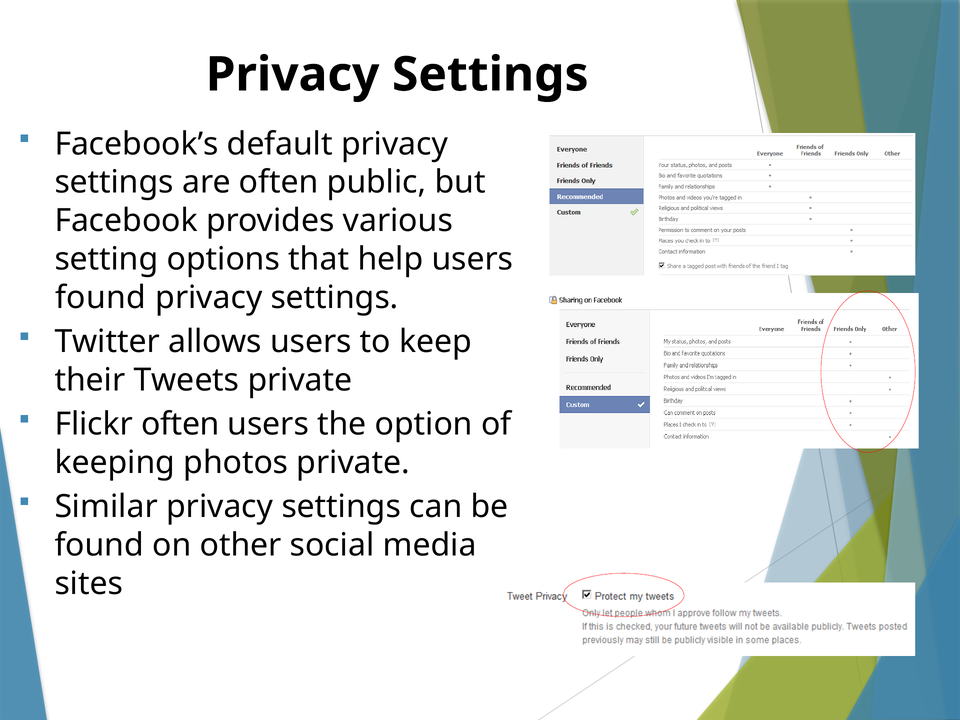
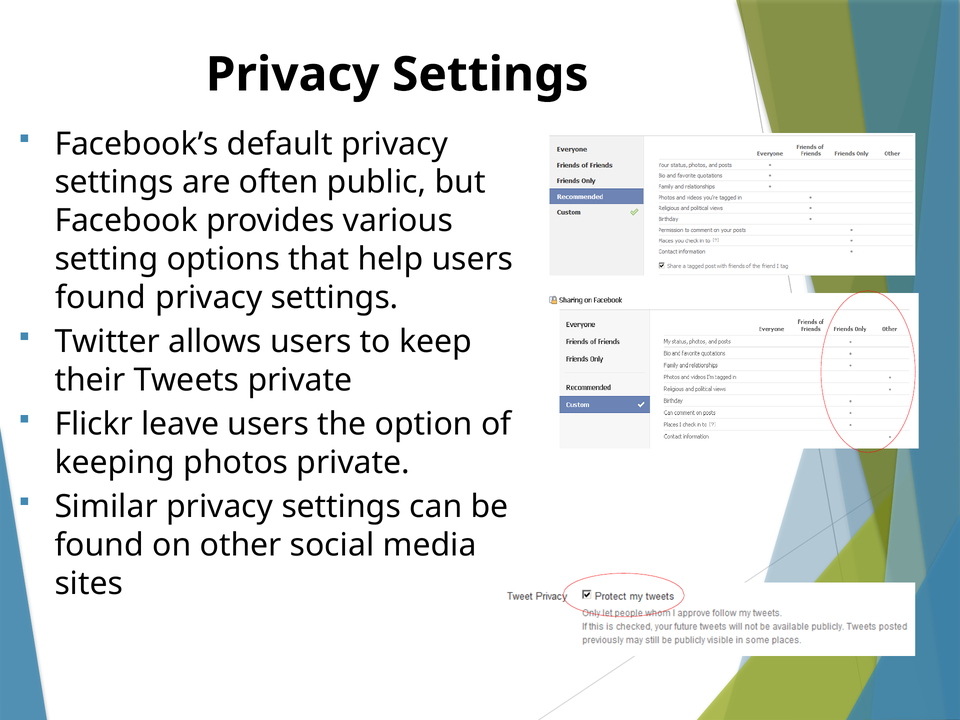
Flickr often: often -> leave
